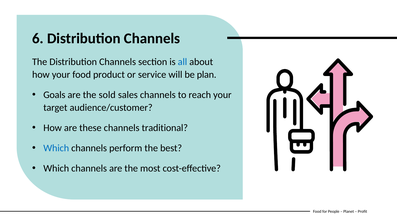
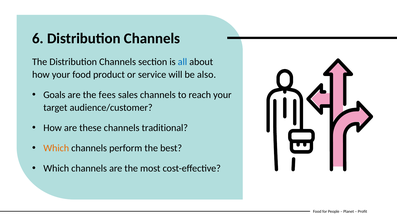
plan: plan -> also
sold: sold -> fees
Which at (56, 148) colour: blue -> orange
